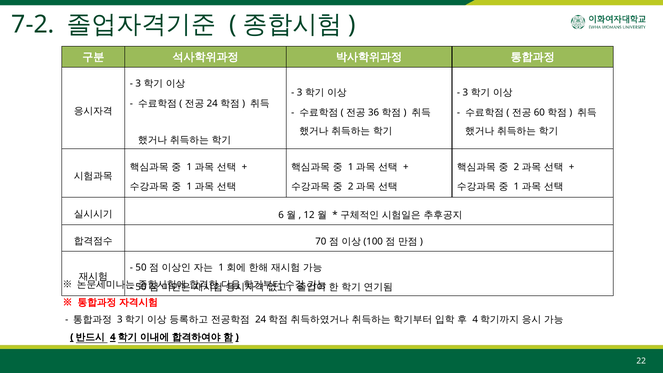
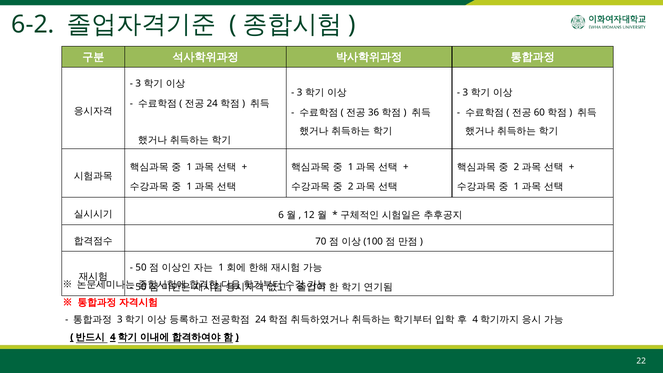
7-2: 7-2 -> 6-2
